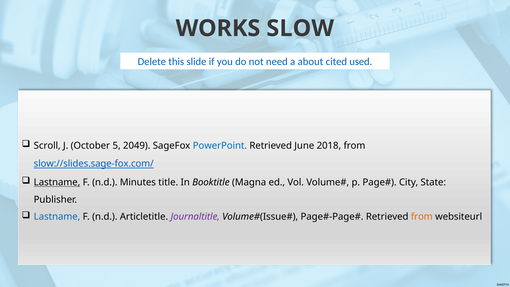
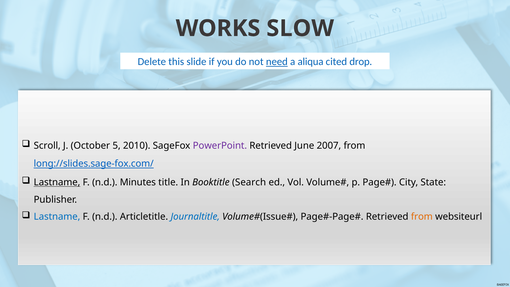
need underline: none -> present
about: about -> aliqua
used: used -> drop
2049: 2049 -> 2010
PowerPoint colour: blue -> purple
2018: 2018 -> 2007
slow://slides.sage-fox.com/: slow://slides.sage-fox.com/ -> long://slides.sage-fox.com/
Magna: Magna -> Search
Journaltitle colour: purple -> blue
